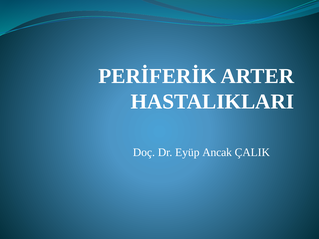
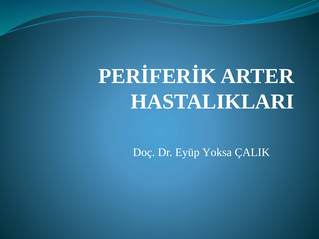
Ancak: Ancak -> Yoksa
